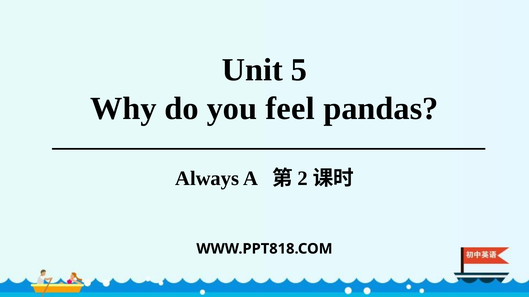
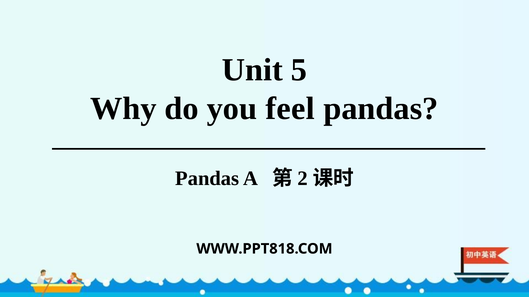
Always at (207, 179): Always -> Pandas
